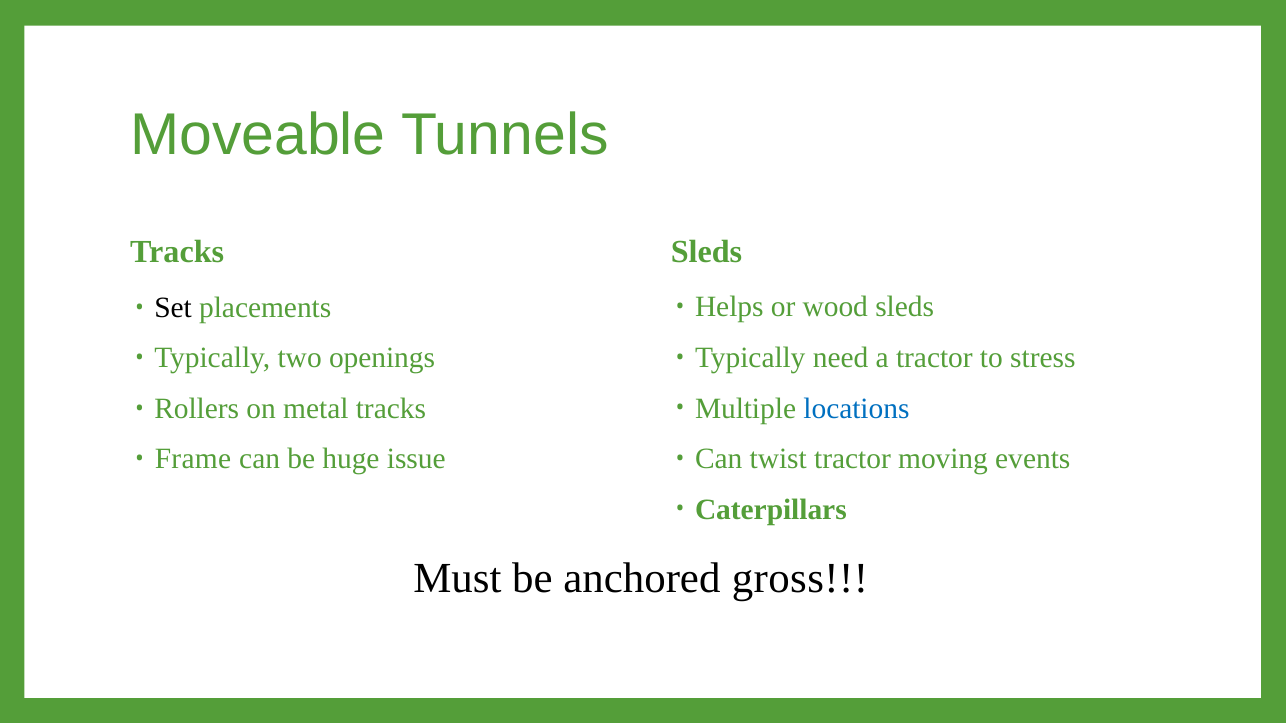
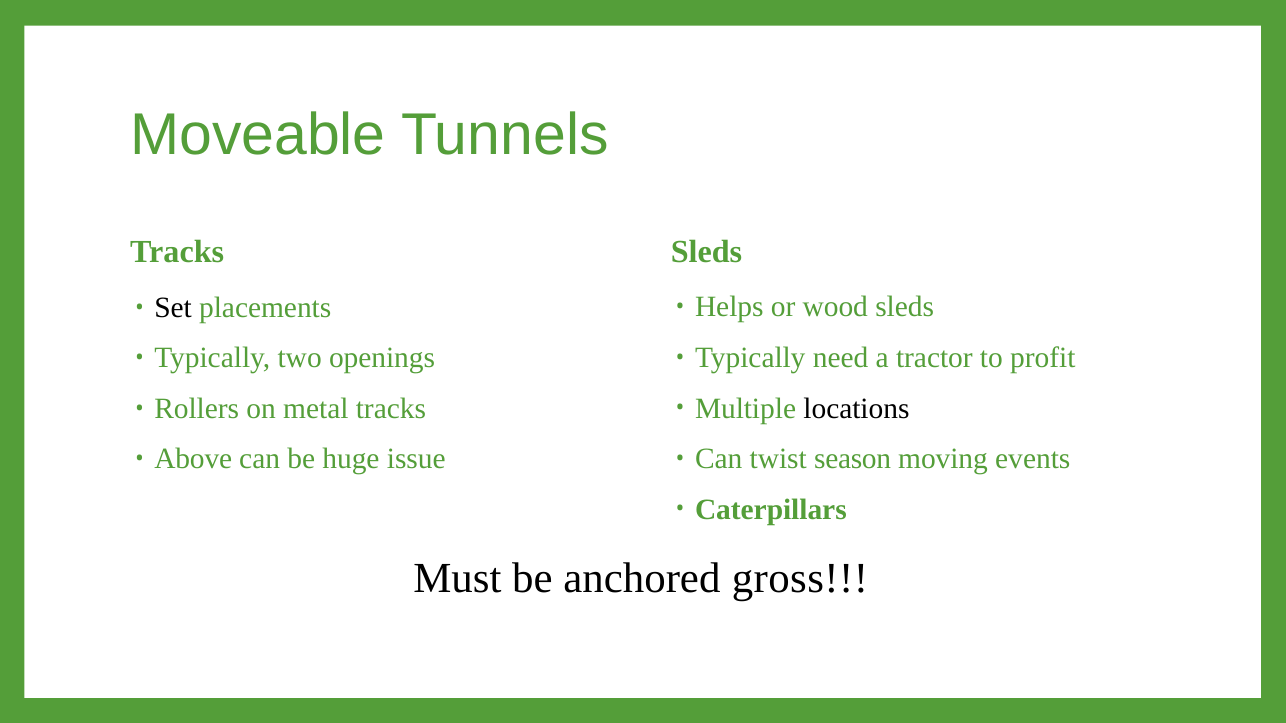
stress: stress -> profit
locations colour: blue -> black
twist tractor: tractor -> season
Frame: Frame -> Above
